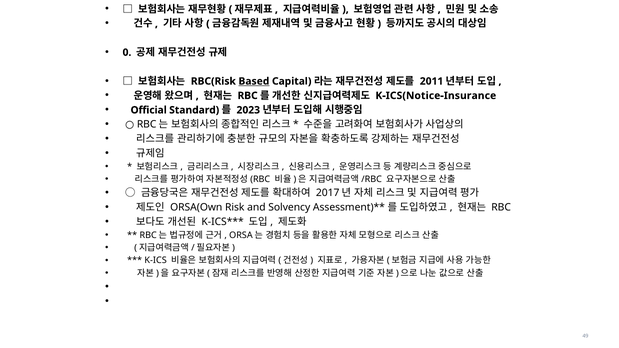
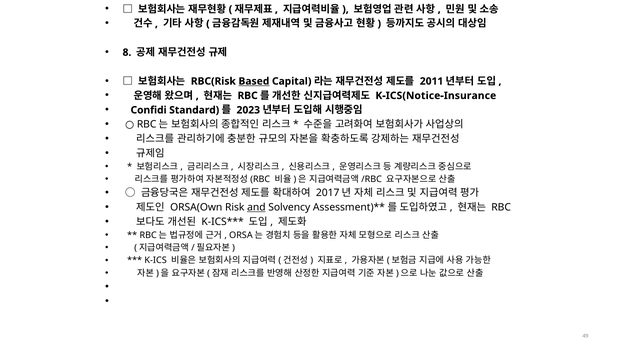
0: 0 -> 8
Official: Official -> Confidi
and underline: none -> present
